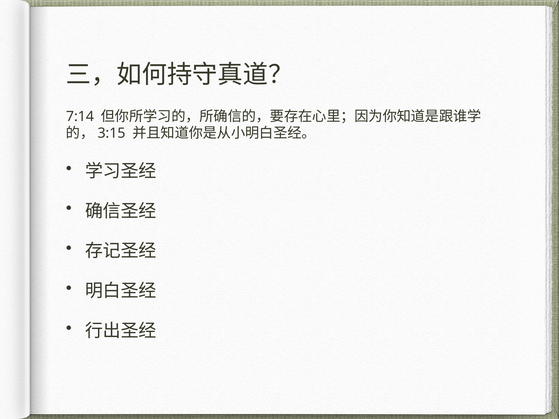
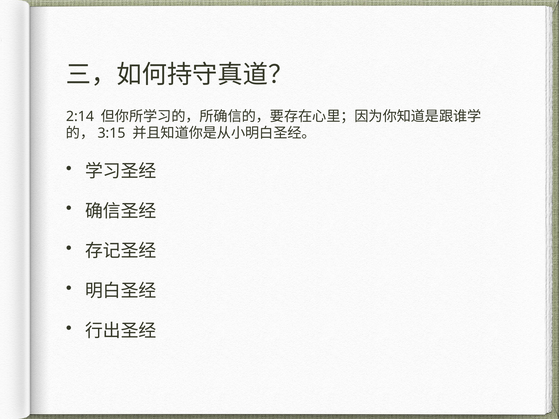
7:14: 7:14 -> 2:14
